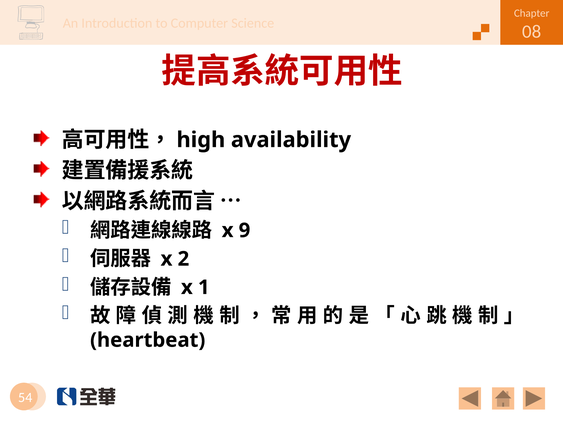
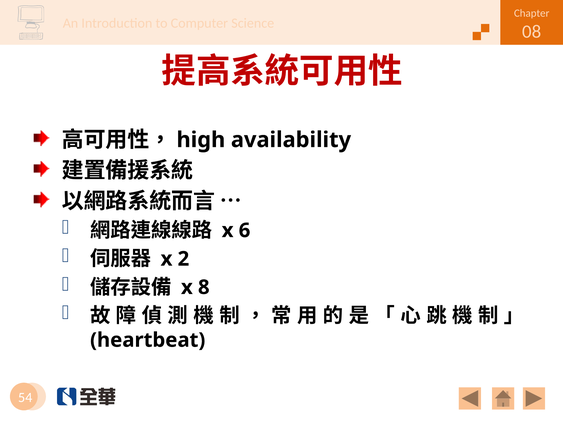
9: 9 -> 6
1: 1 -> 8
